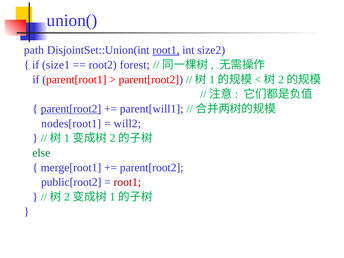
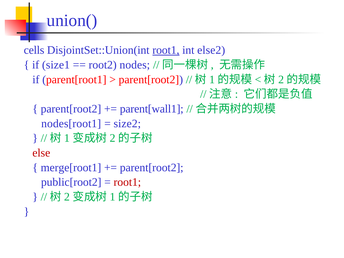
path: path -> cells
size2: size2 -> else2
forest: forest -> nodes
parent[root2 at (71, 109) underline: present -> none
parent[will1: parent[will1 -> parent[wall1
will2: will2 -> size2
else colour: green -> red
